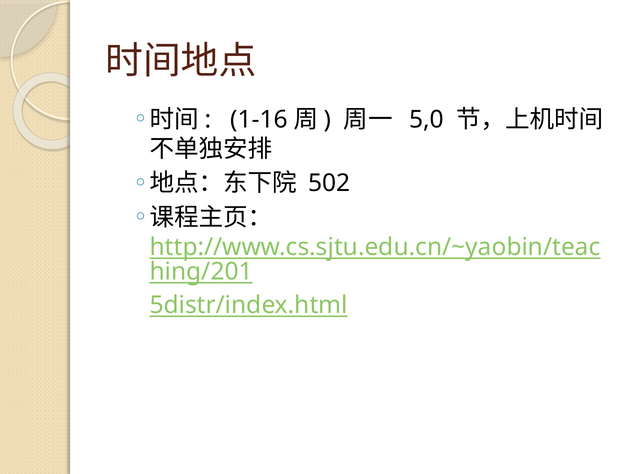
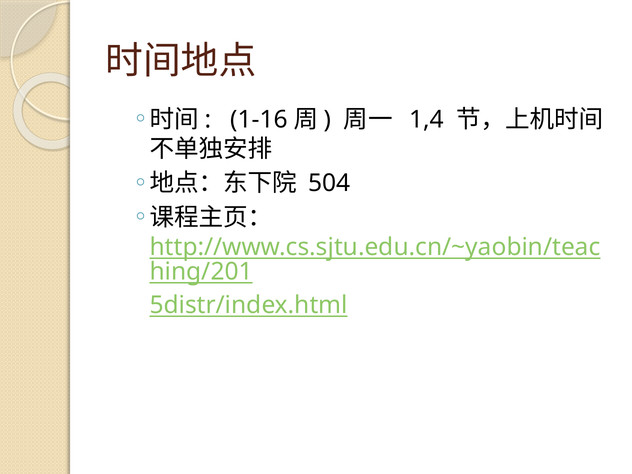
5,0: 5,0 -> 1,4
502: 502 -> 504
